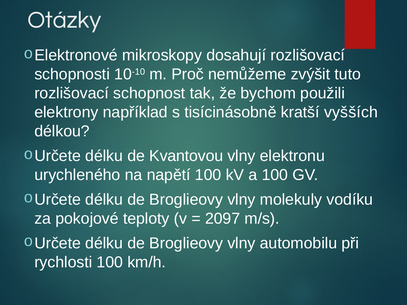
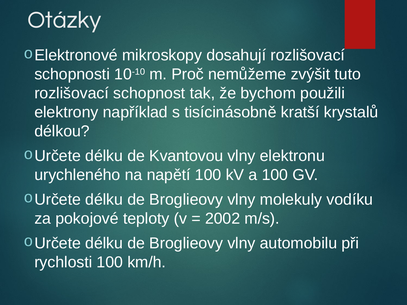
vyšších: vyšších -> krystalů
2097: 2097 -> 2002
